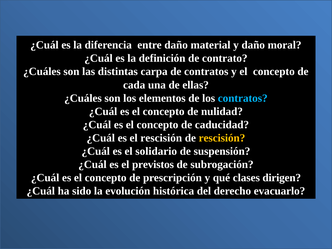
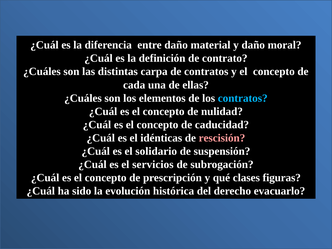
el rescisión: rescisión -> idénticas
rescisión at (222, 138) colour: yellow -> pink
previstos: previstos -> servicios
dirigen: dirigen -> figuras
